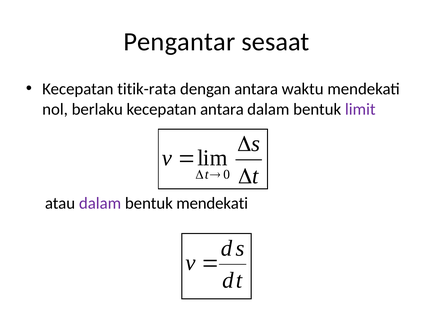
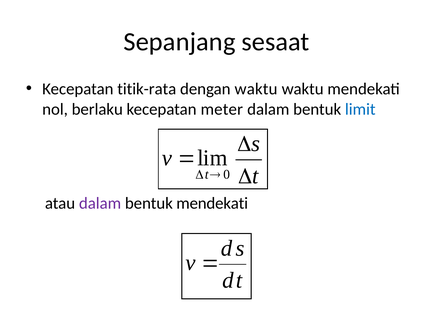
Pengantar: Pengantar -> Sepanjang
dengan antara: antara -> waktu
kecepatan antara: antara -> meter
limit colour: purple -> blue
